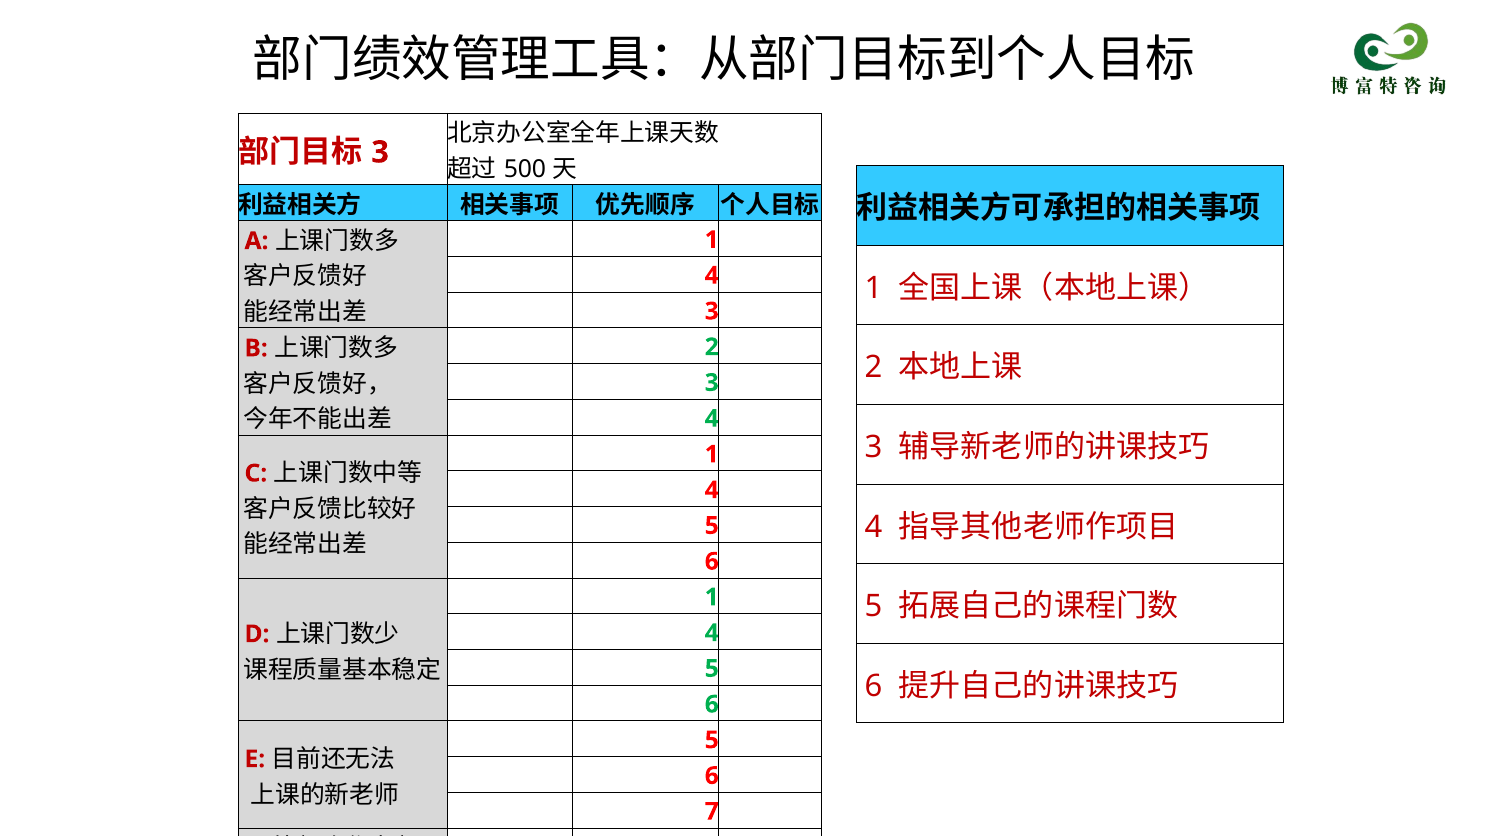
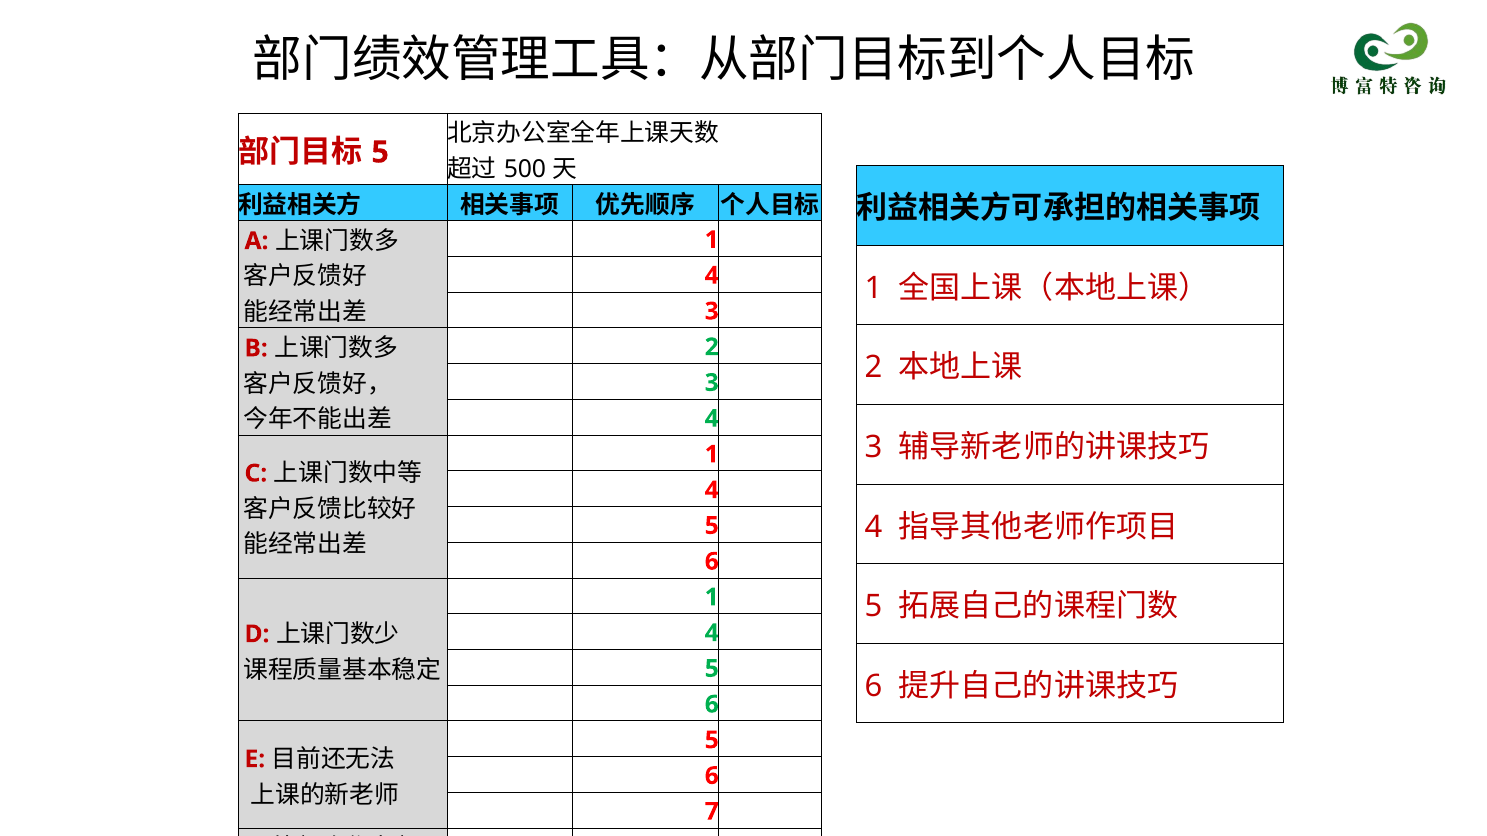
3 at (380, 152): 3 -> 5
